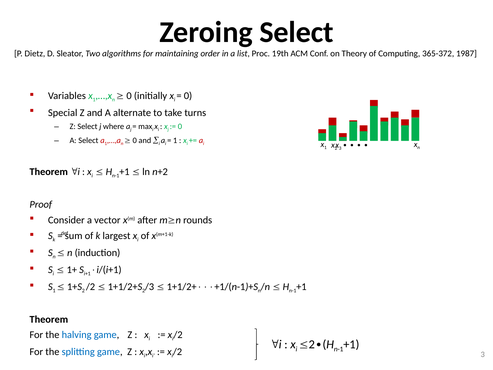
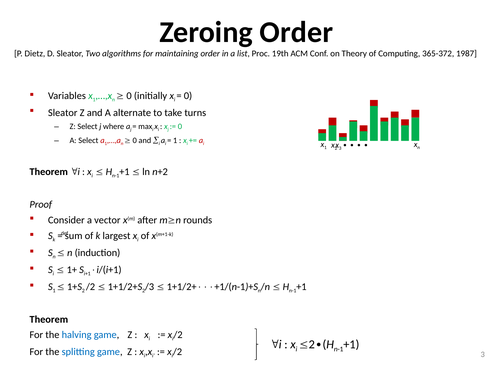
Zeroing Select: Select -> Order
Special at (63, 113): Special -> Sleator
